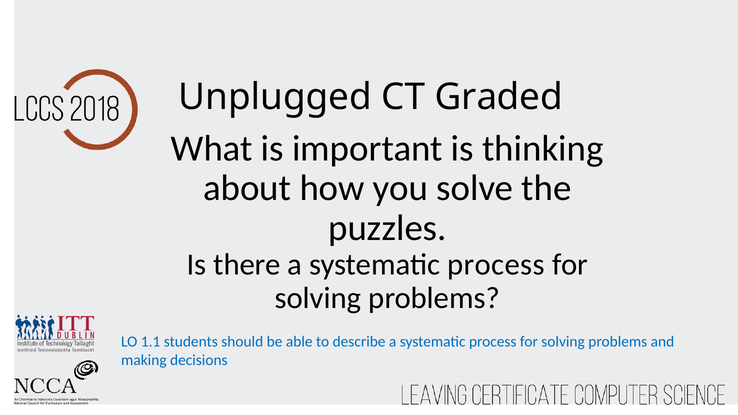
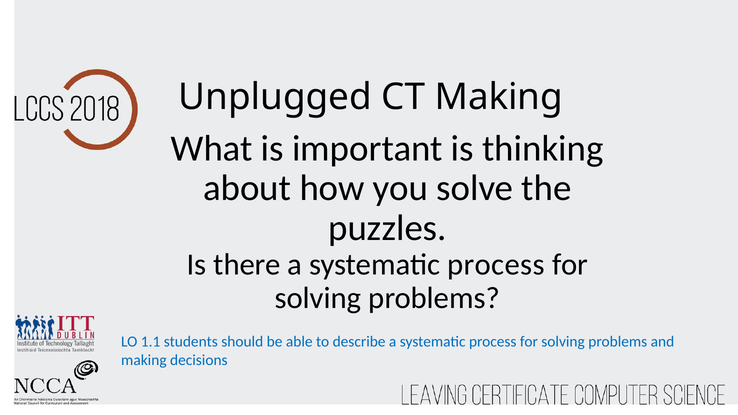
CT Graded: Graded -> Making
